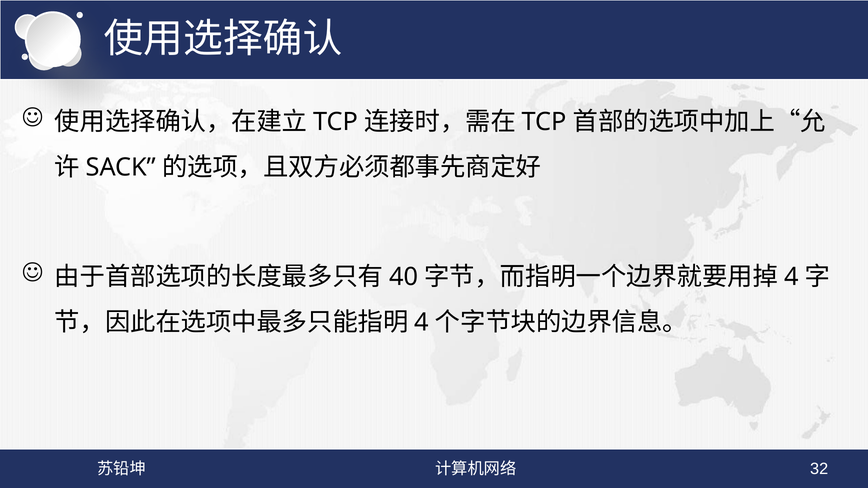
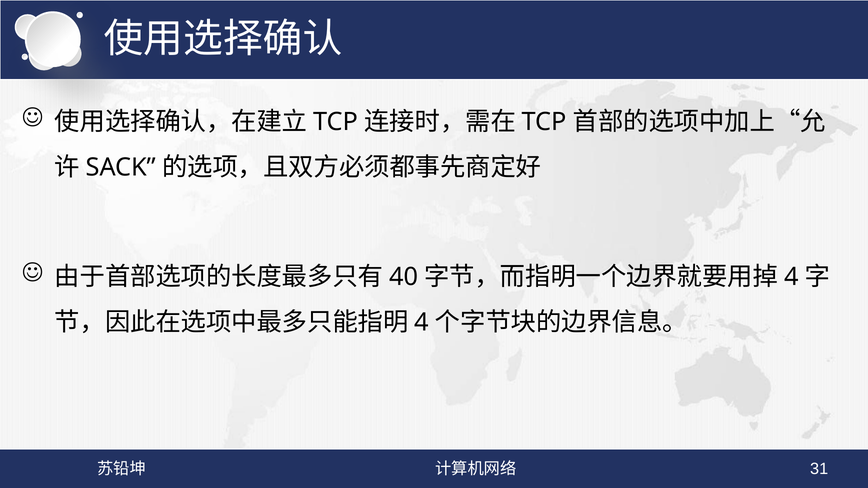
32: 32 -> 31
